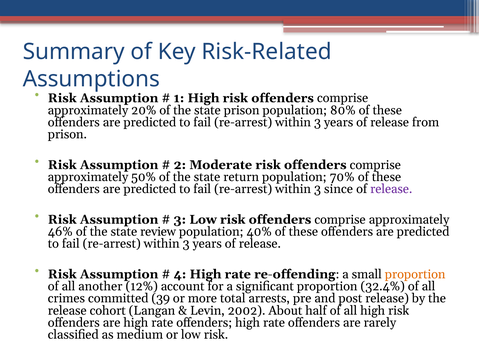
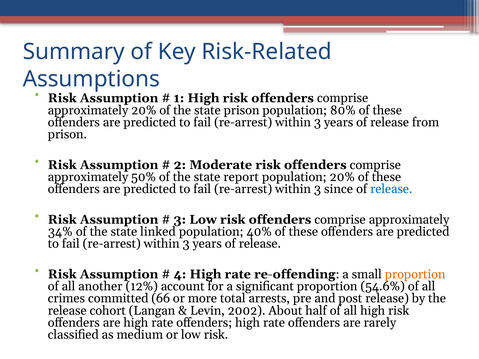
return: return -> report
population 70%: 70% -> 20%
release at (391, 189) colour: purple -> blue
46%: 46% -> 34%
review: review -> linked
32.4%: 32.4% -> 54.6%
39: 39 -> 66
